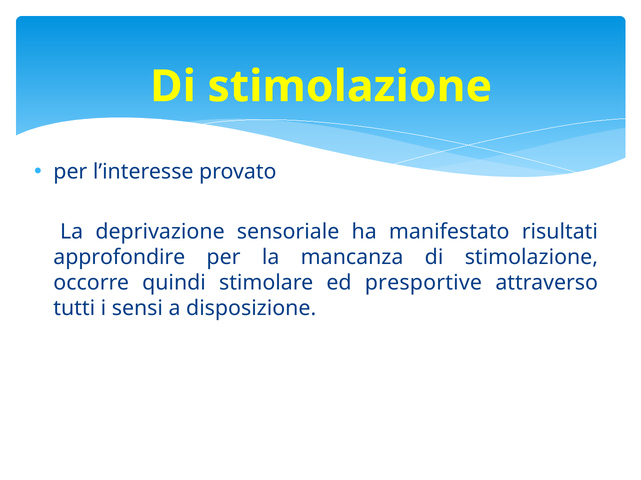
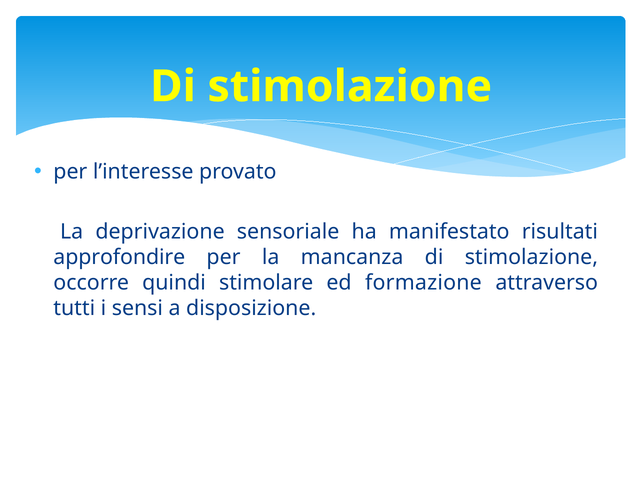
presportive: presportive -> formazione
